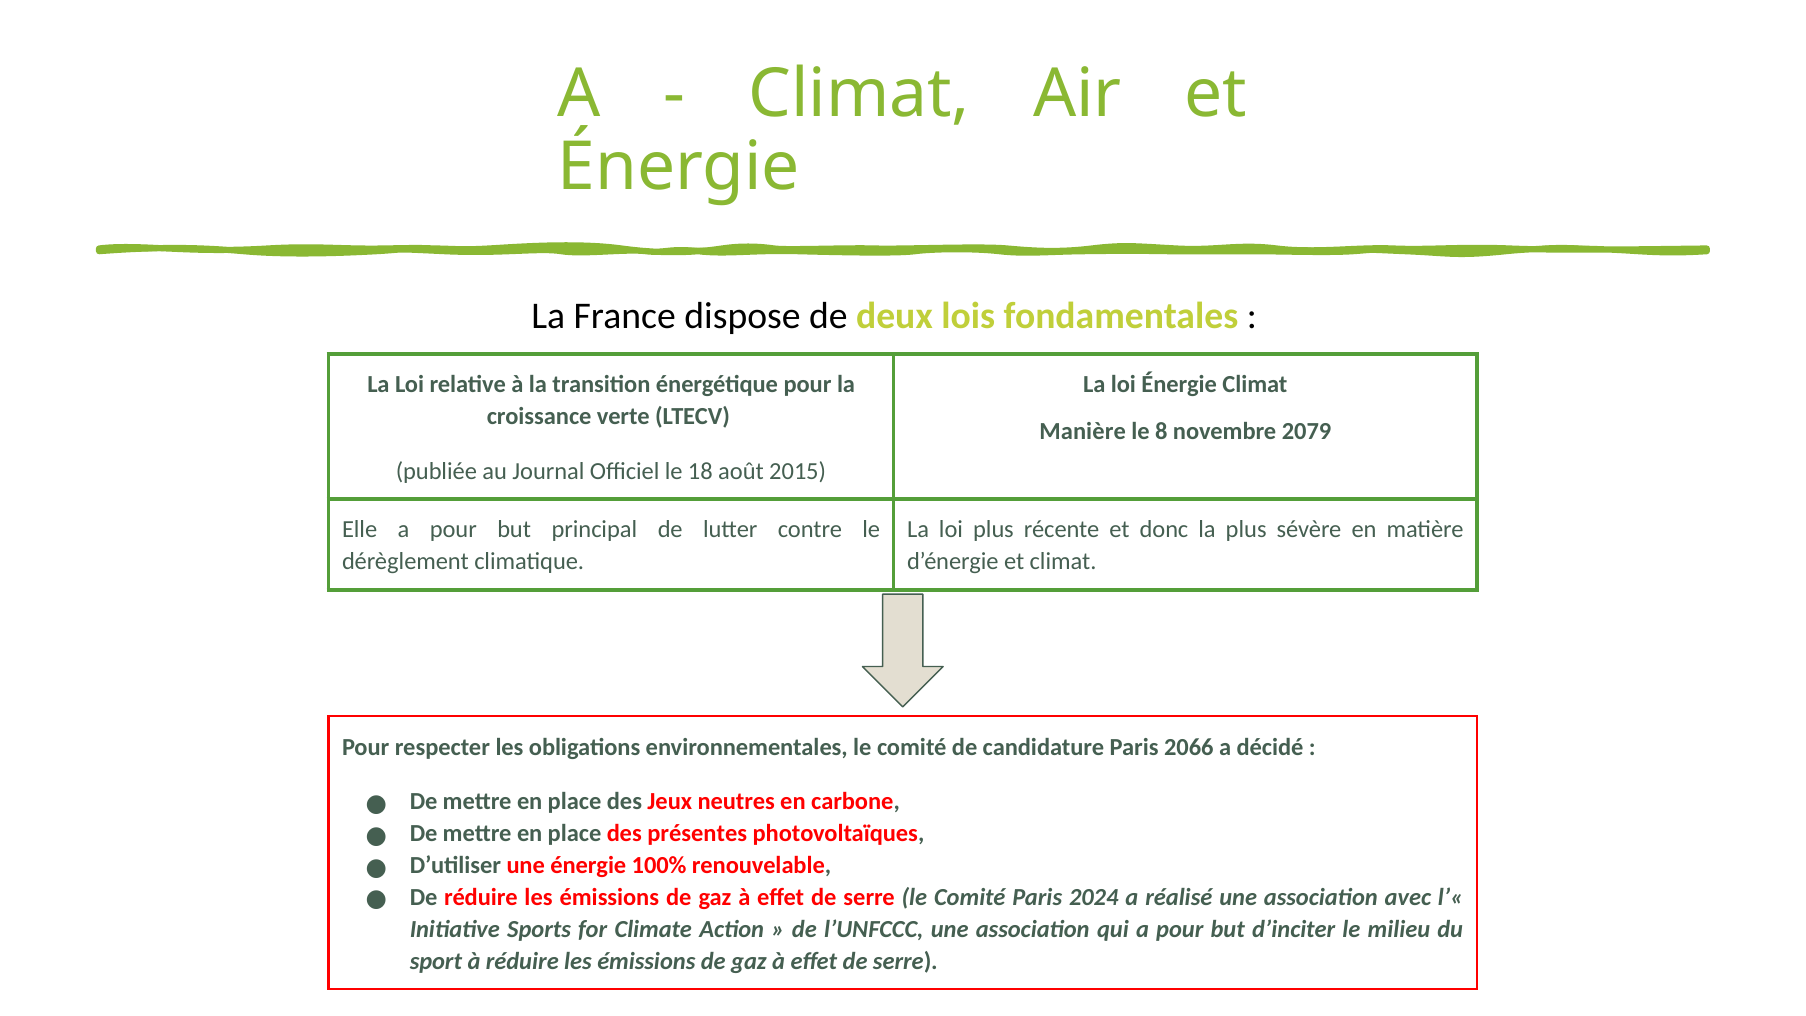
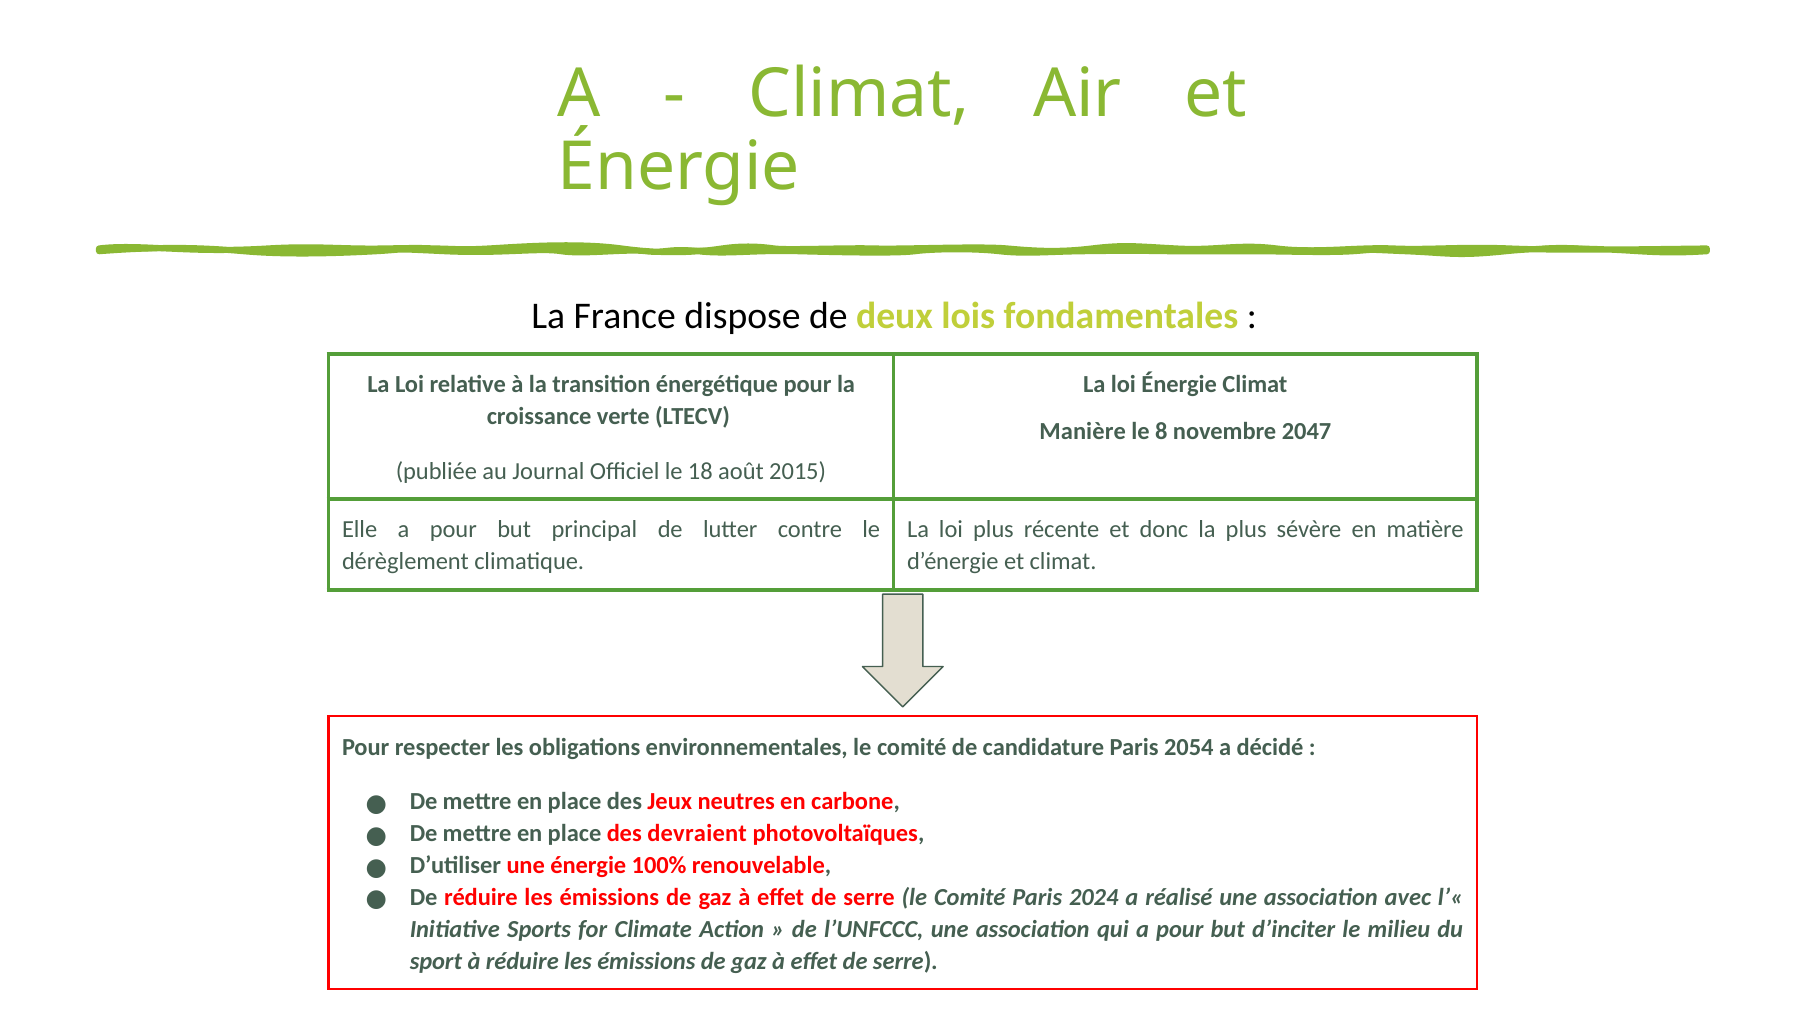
2079: 2079 -> 2047
2066: 2066 -> 2054
présentes: présentes -> devraient
